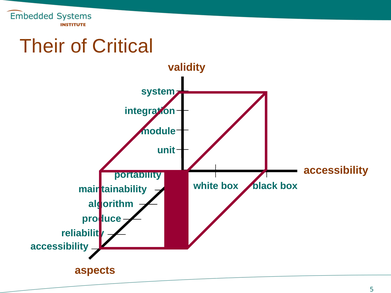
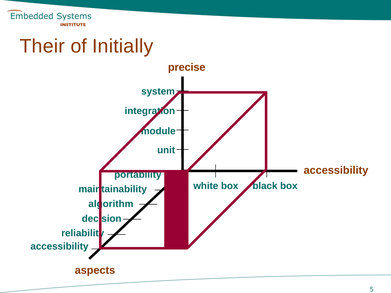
Critical: Critical -> Initially
validity: validity -> precise
produce: produce -> decision
